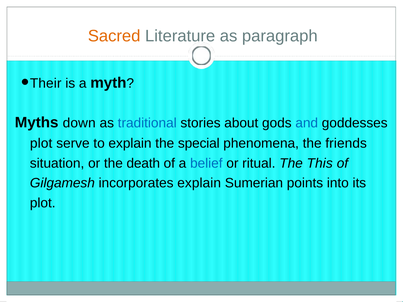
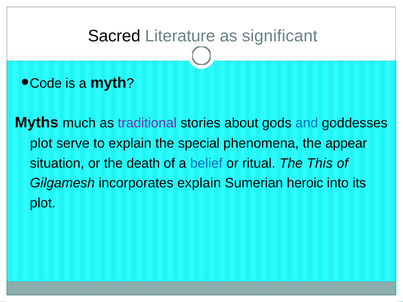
Sacred colour: orange -> black
paragraph: paragraph -> significant
Their: Their -> Code
down: down -> much
traditional colour: blue -> purple
friends: friends -> appear
points: points -> heroic
